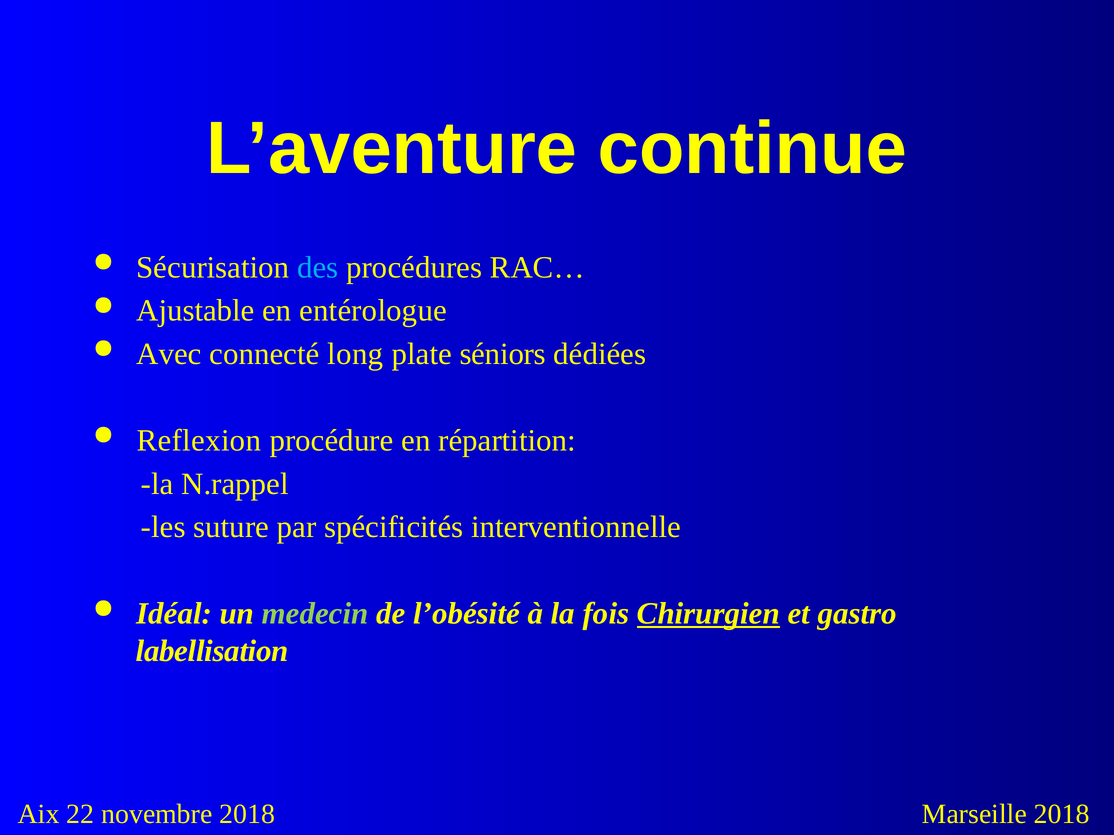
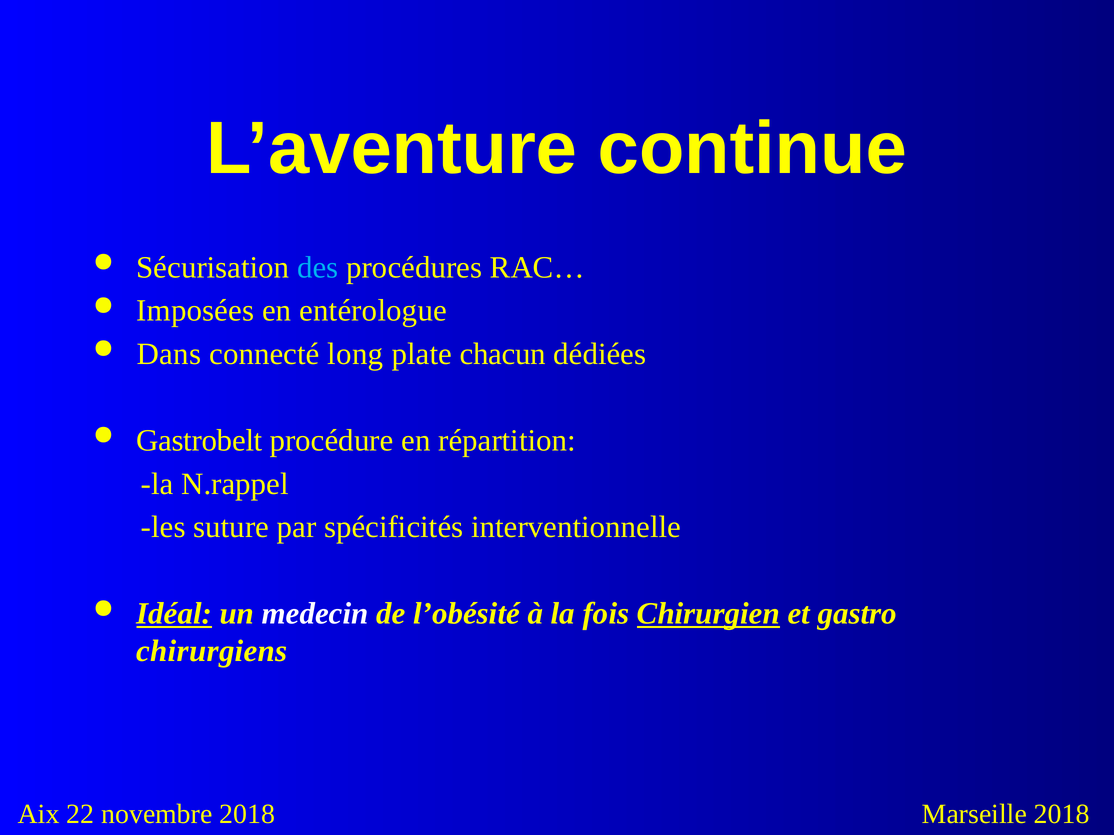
Ajustable: Ajustable -> Imposées
Avec: Avec -> Dans
séniors: séniors -> chacun
Reflexion: Reflexion -> Gastrobelt
Idéal underline: none -> present
medecin colour: light green -> white
labellisation: labellisation -> chirurgiens
